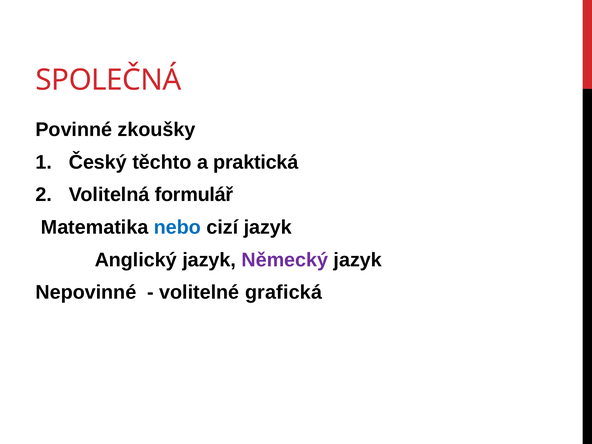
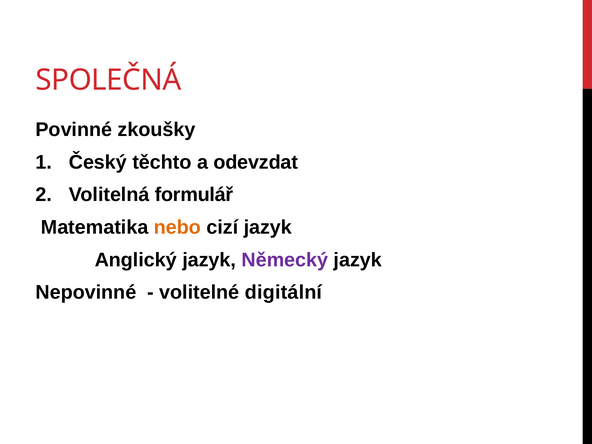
praktická: praktická -> odevzdat
nebo colour: blue -> orange
grafická: grafická -> digitální
